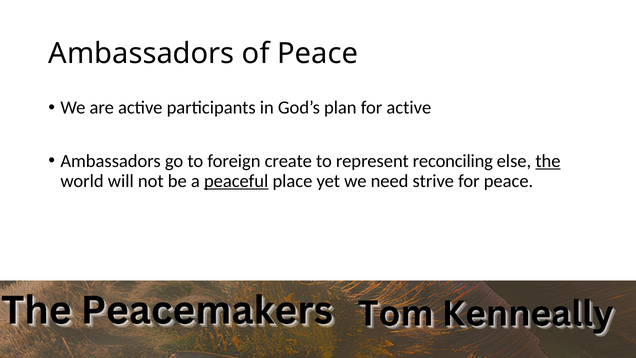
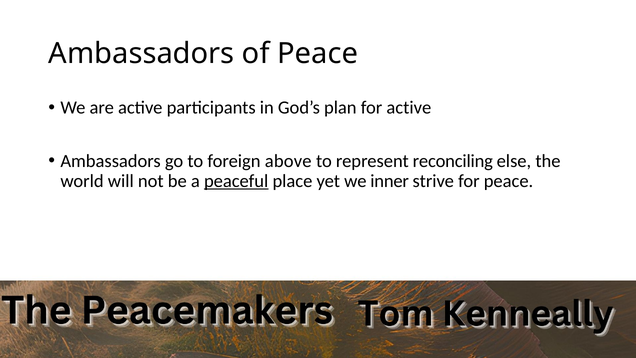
create: create -> above
the underline: present -> none
need: need -> inner
